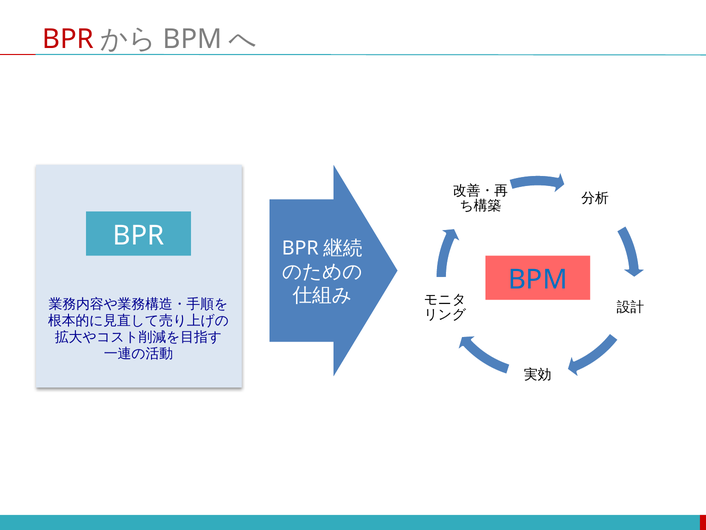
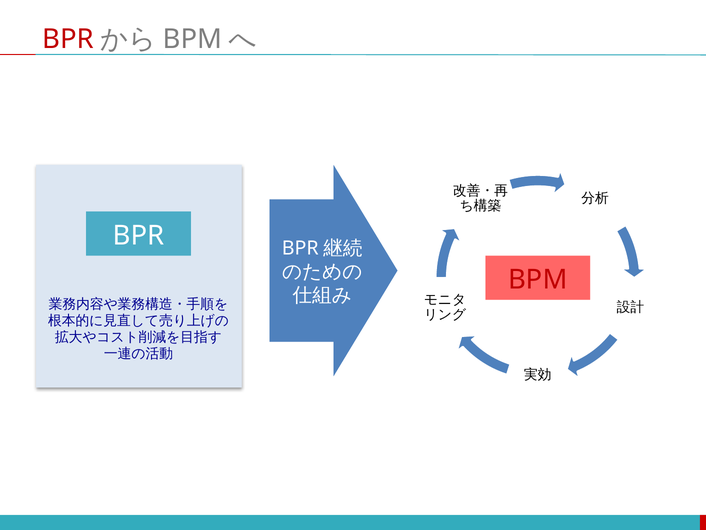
BPM at (538, 279) colour: blue -> red
